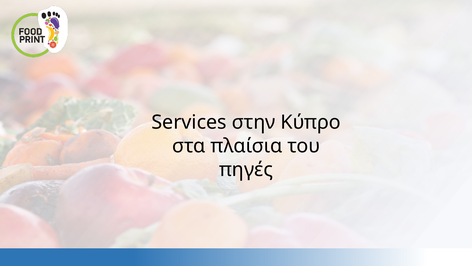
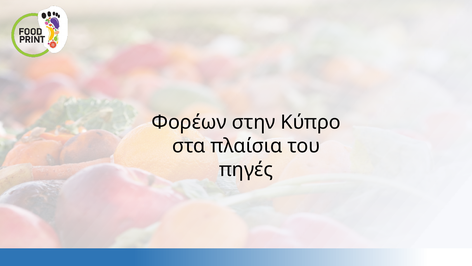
Services: Services -> Φορέων
